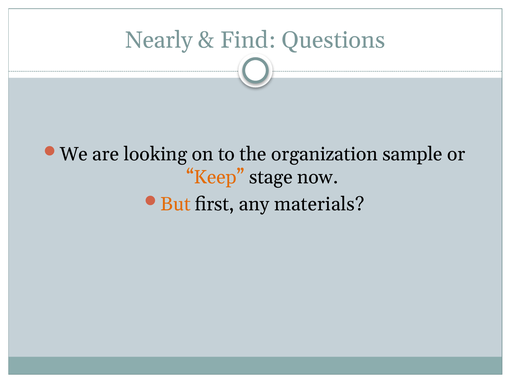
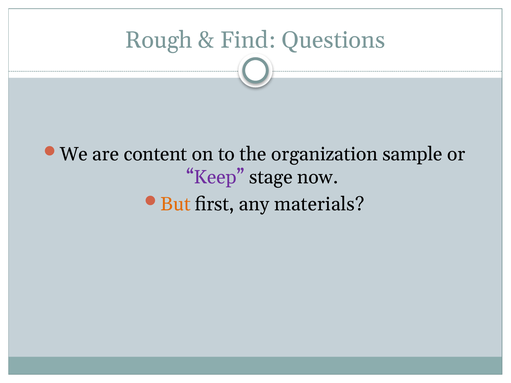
Nearly: Nearly -> Rough
looking: looking -> content
Keep colour: orange -> purple
